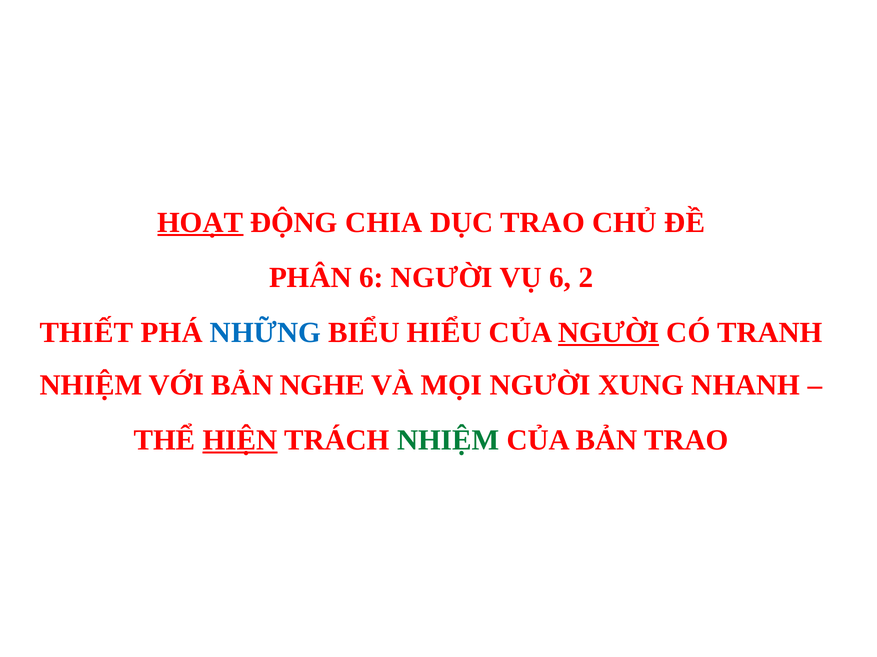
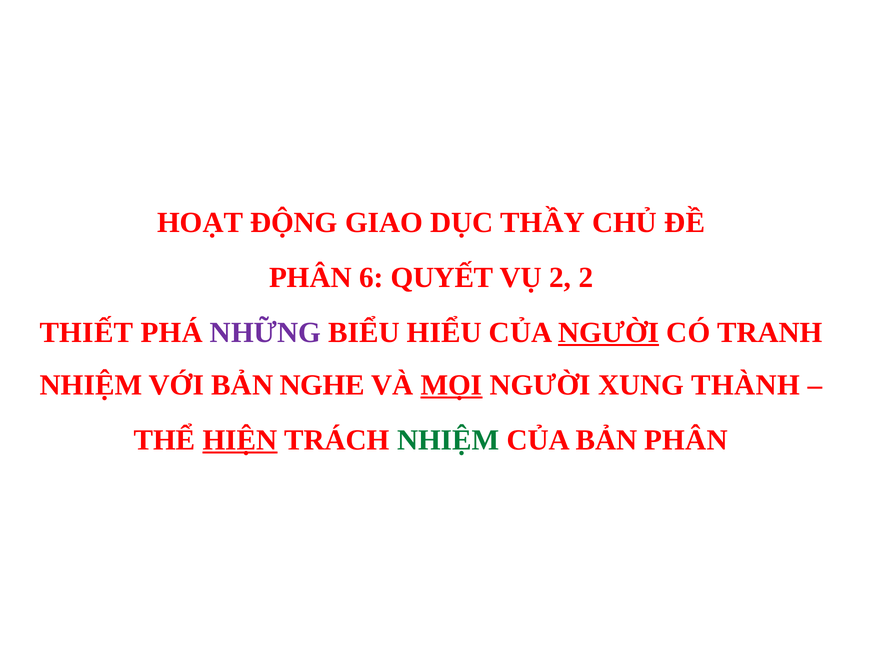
HOẠT underline: present -> none
CHIA: CHIA -> GIAO
DỤC TRAO: TRAO -> THẦY
6 NGƯỜI: NGƯỜI -> QUYẾT
VỤ 6: 6 -> 2
NHỮNG colour: blue -> purple
MỌI underline: none -> present
NHANH: NHANH -> THÀNH
BẢN TRAO: TRAO -> PHÂN
